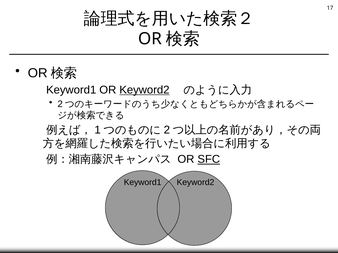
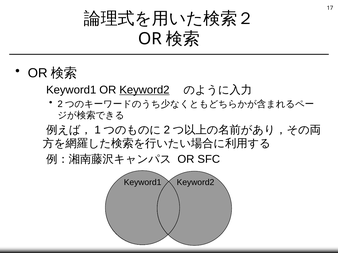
SFC underline: present -> none
